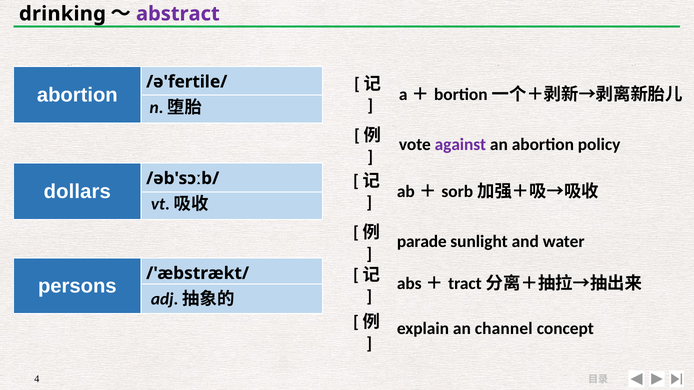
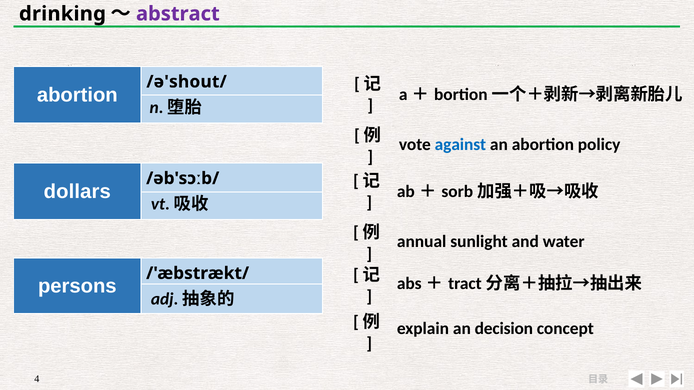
/ə'fertile/: /ə'fertile/ -> /ə'shout/
against colour: purple -> blue
parade: parade -> annual
channel: channel -> decision
